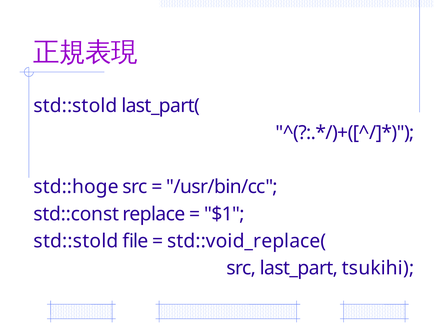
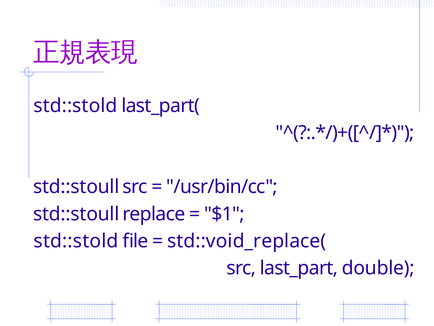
std::hoge at (76, 187): std::hoge -> std::stoull
std::const at (76, 214): std::const -> std::stoull
tsukihi: tsukihi -> double
